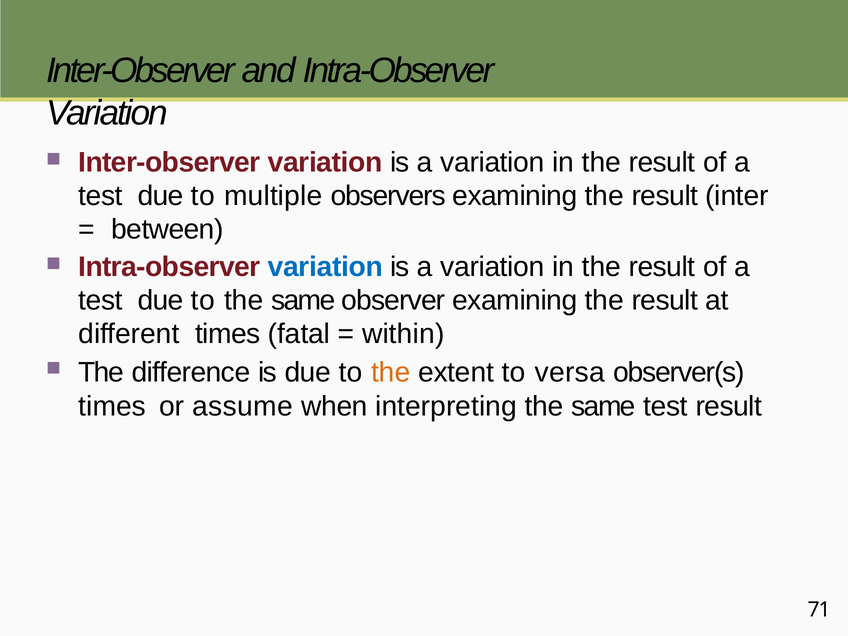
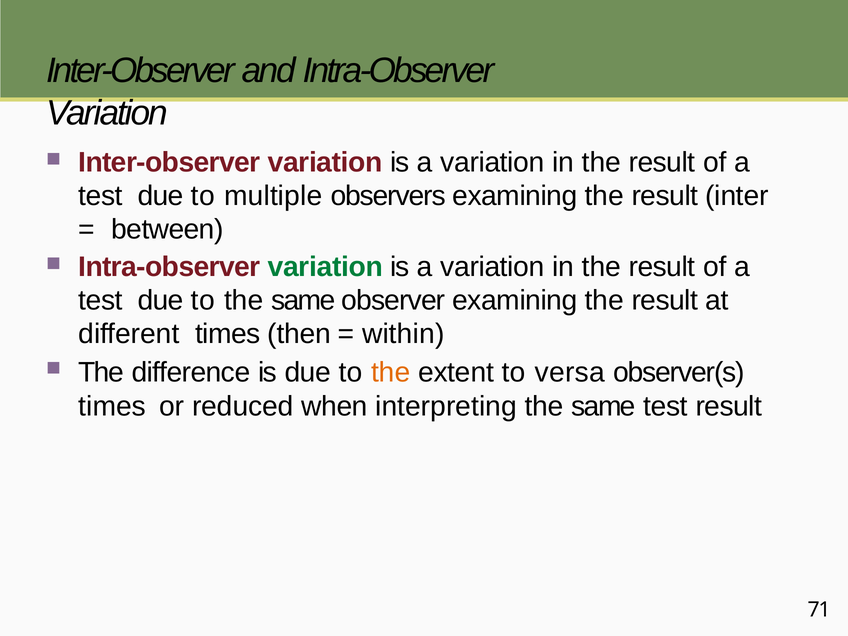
variation at (325, 267) colour: blue -> green
fatal: fatal -> then
assume: assume -> reduced
